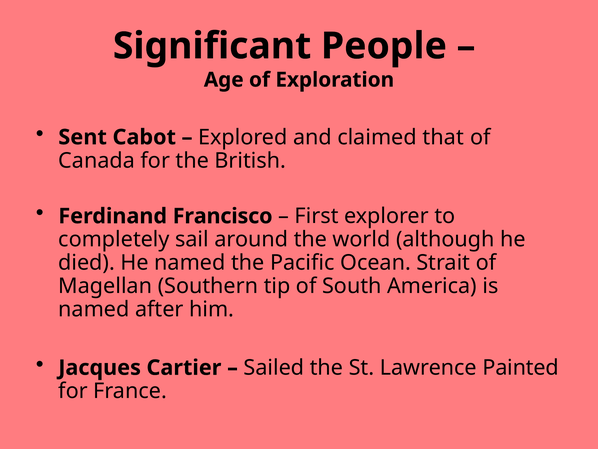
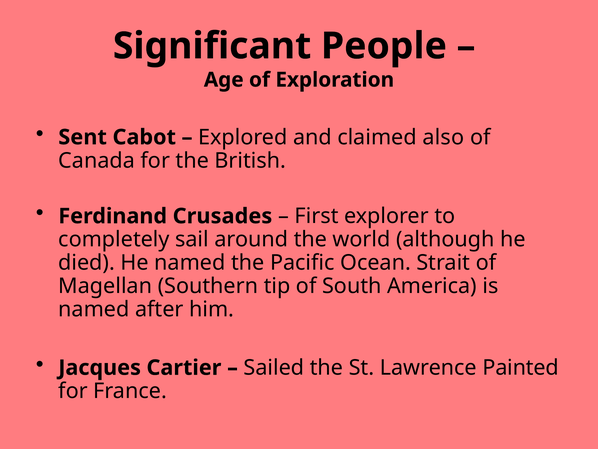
that: that -> also
Francisco: Francisco -> Crusades
